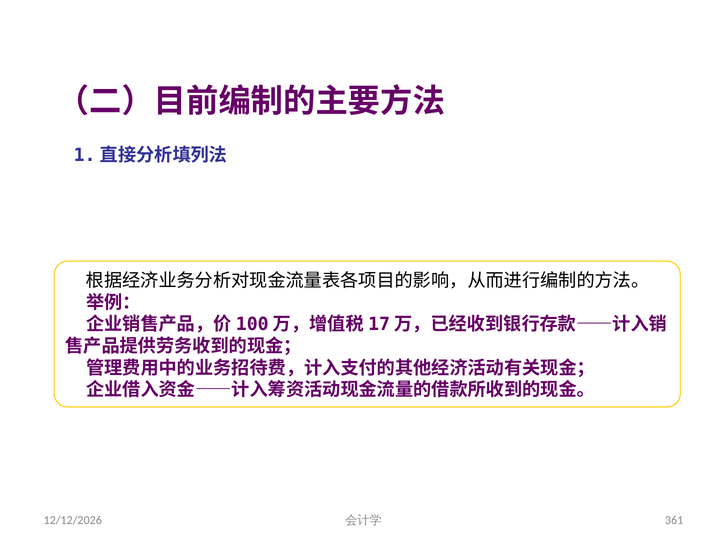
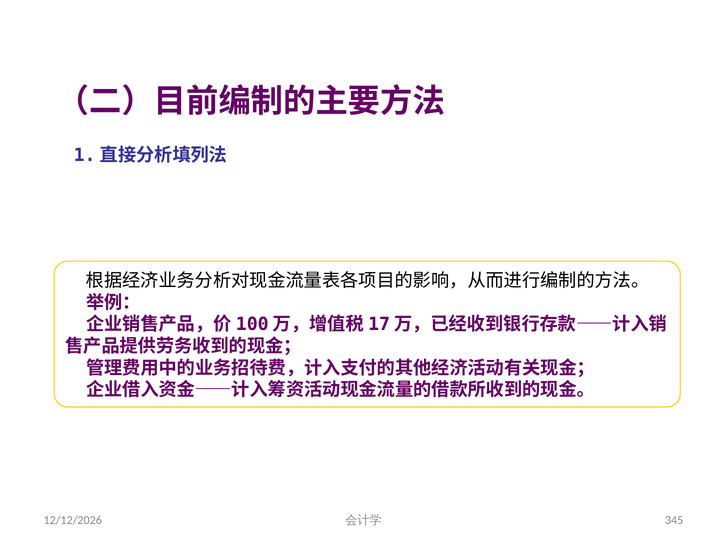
361: 361 -> 345
